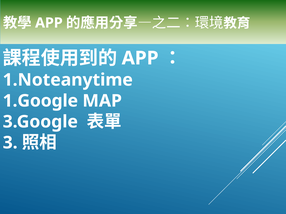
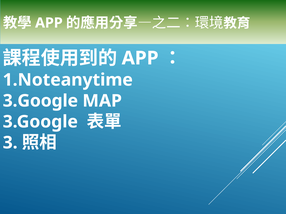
1.Google at (40, 101): 1.Google -> 3.Google
